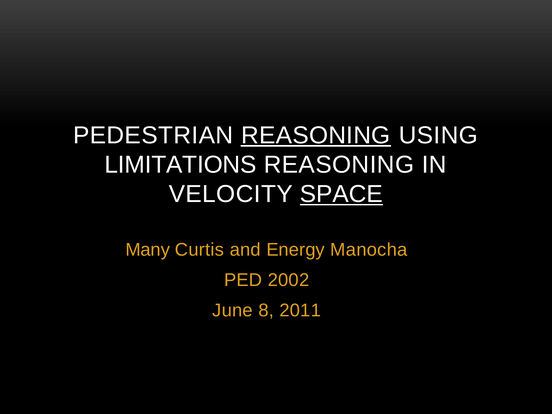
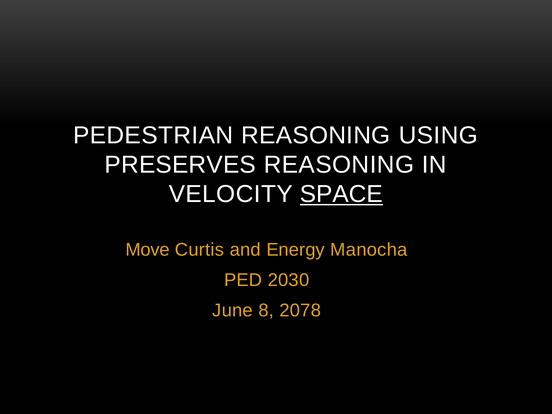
REASONING at (316, 135) underline: present -> none
LIMITATIONS: LIMITATIONS -> PRESERVES
Many: Many -> Move
2002: 2002 -> 2030
2011: 2011 -> 2078
